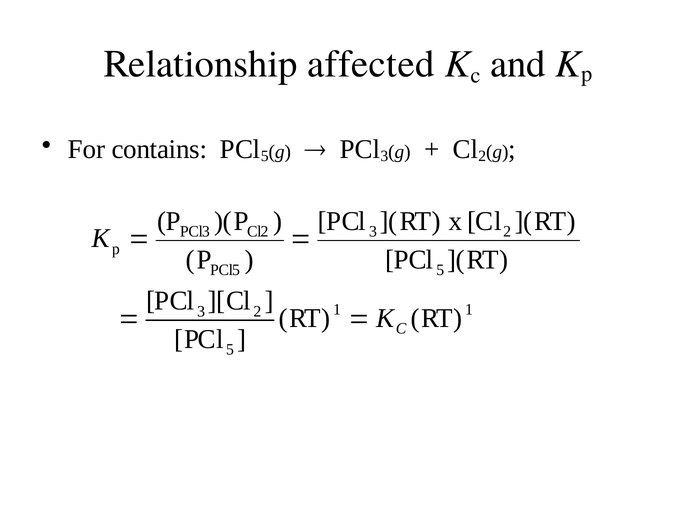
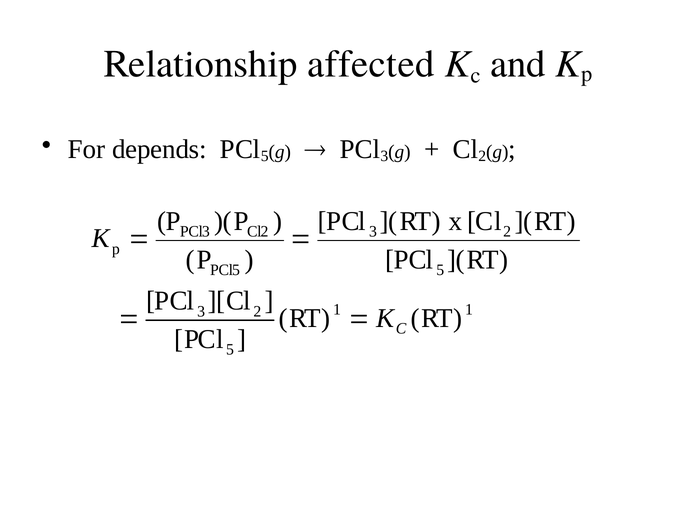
contains: contains -> depends
